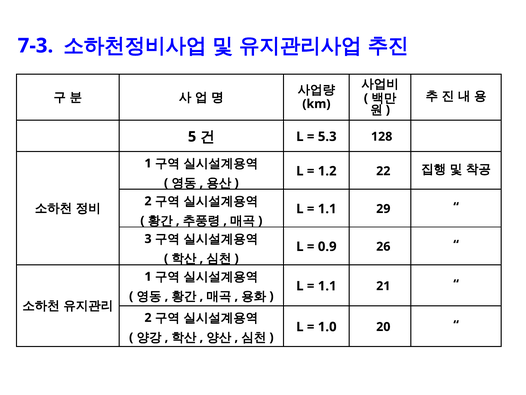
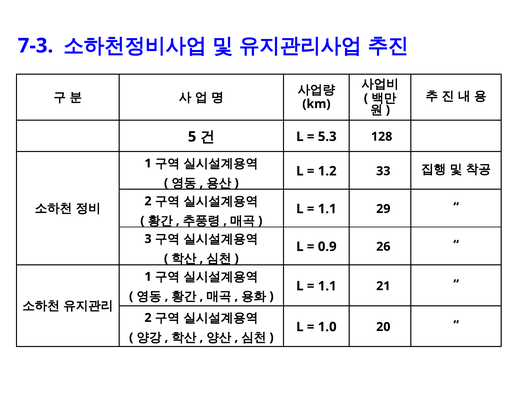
22: 22 -> 33
